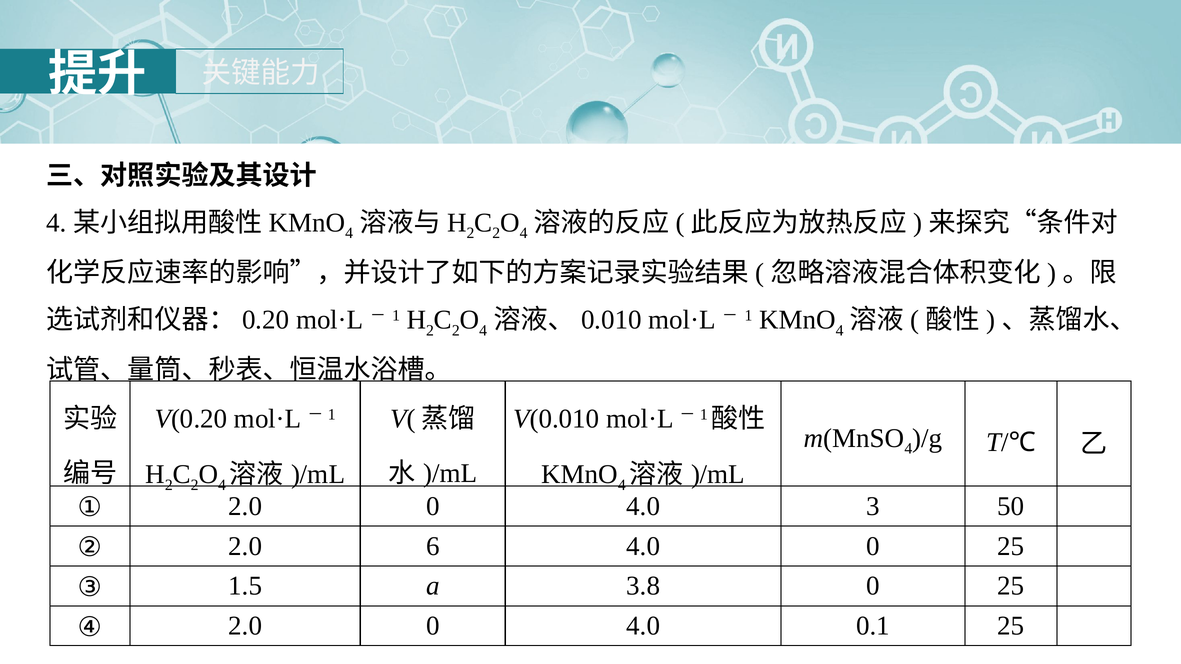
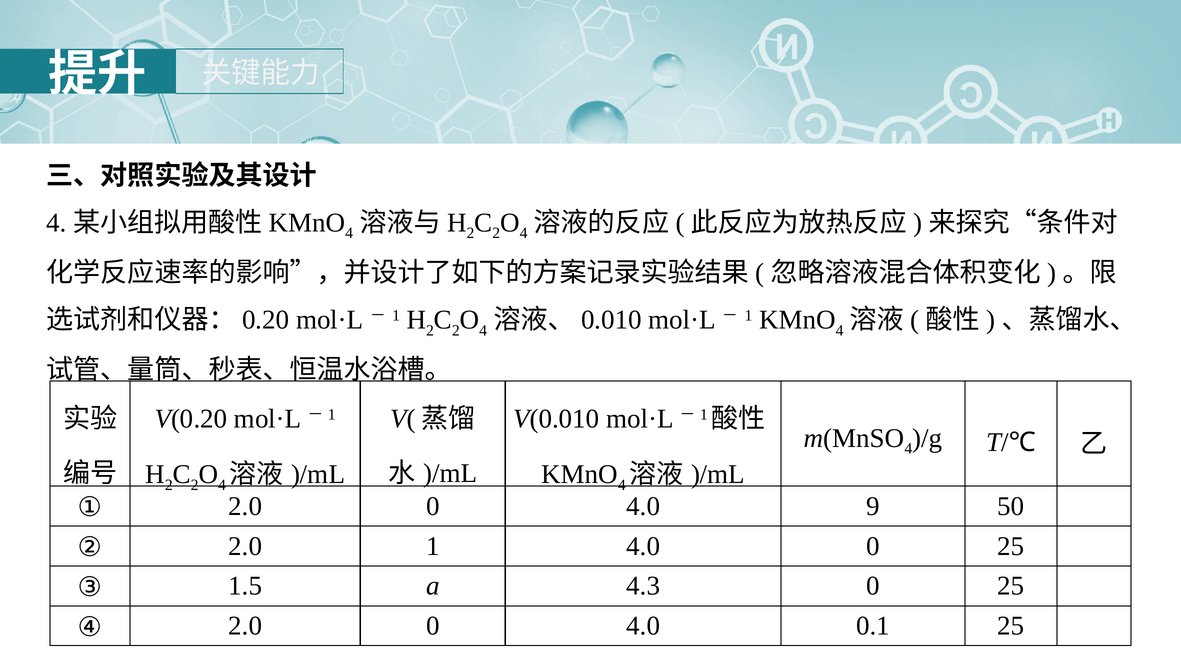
3: 3 -> 9
2.0 6: 6 -> 1
3.8: 3.8 -> 4.3
